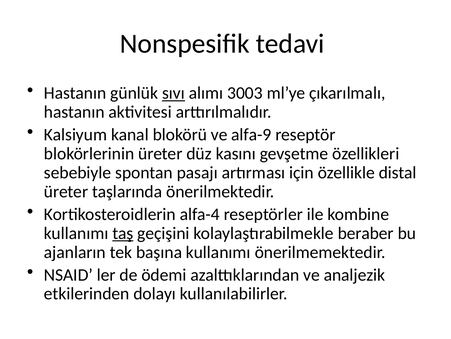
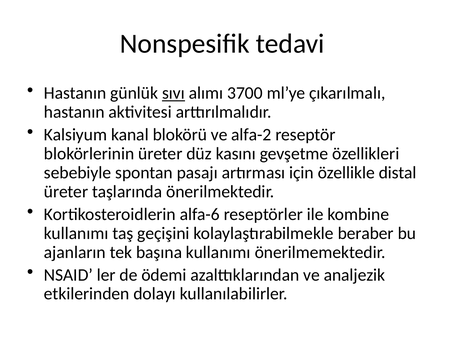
3003: 3003 -> 3700
alfa-9: alfa-9 -> alfa-2
alfa-4: alfa-4 -> alfa-6
taş underline: present -> none
